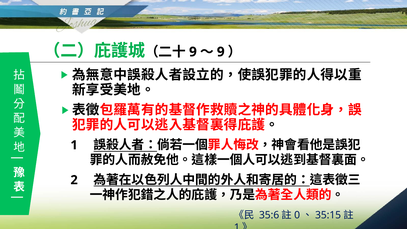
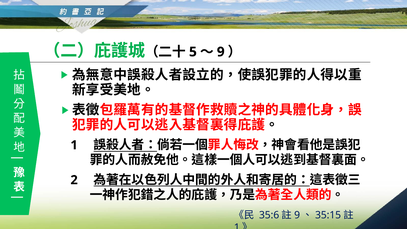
9 at (193, 52): 9 -> 5
0 at (297, 215): 0 -> 9
